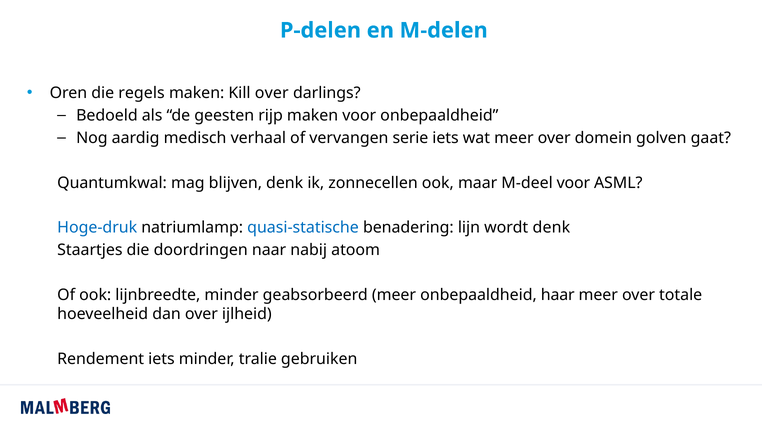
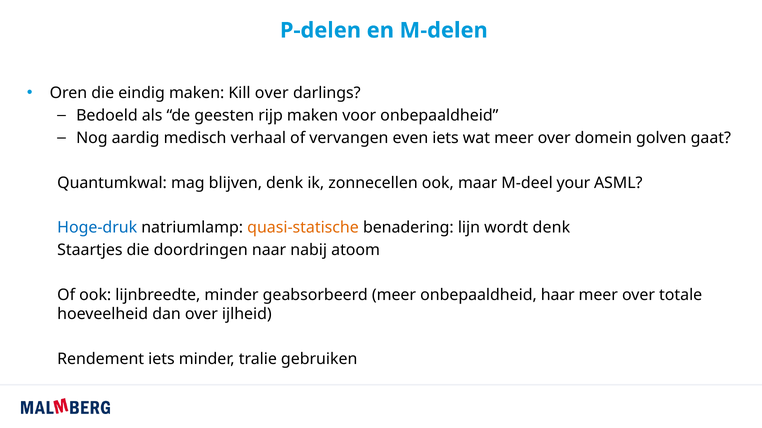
regels: regels -> eindig
serie: serie -> even
M-deel voor: voor -> your
quasi-statische colour: blue -> orange
